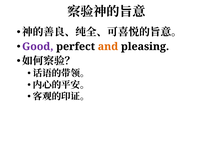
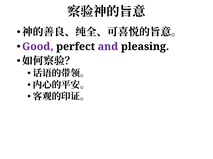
and colour: orange -> purple
